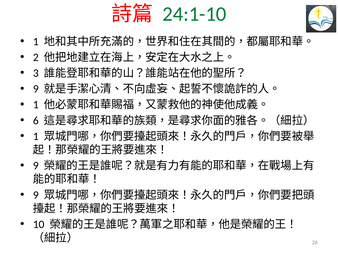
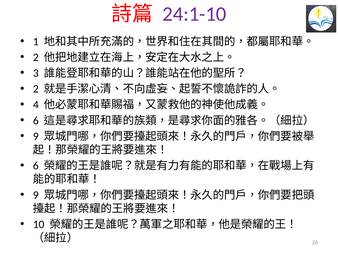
24:1-10 colour: green -> purple
9 at (36, 89): 9 -> 2
1 at (36, 105): 1 -> 4
1 at (36, 136): 1 -> 9
9 at (36, 165): 9 -> 6
